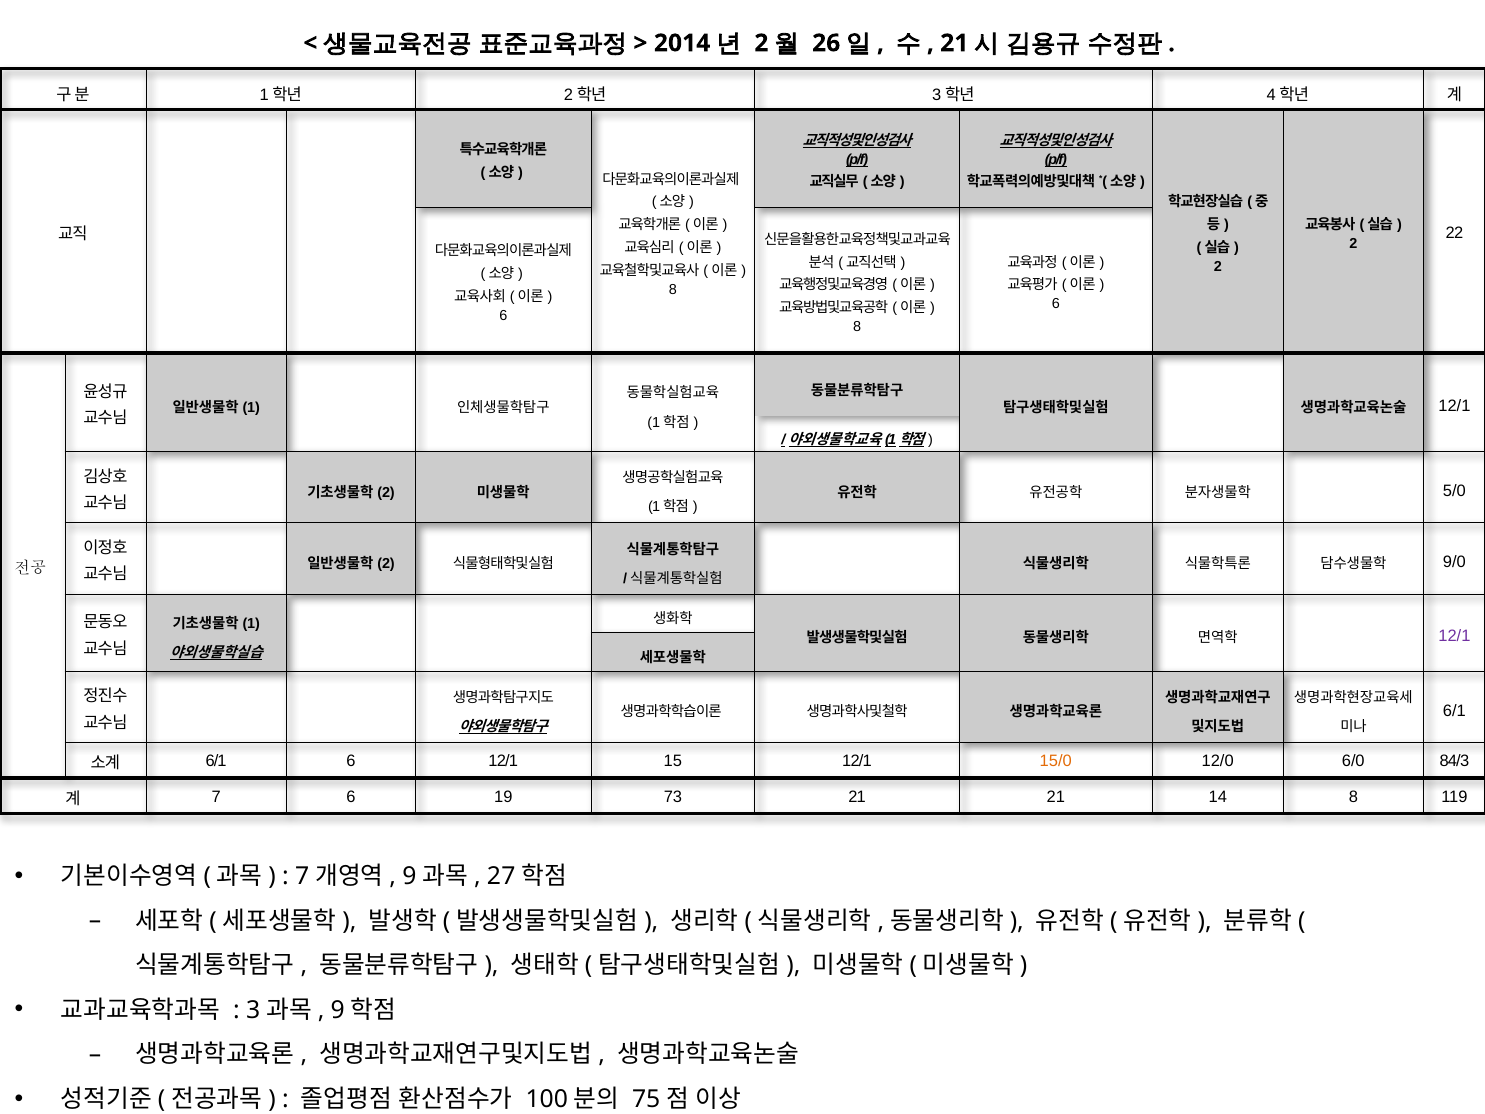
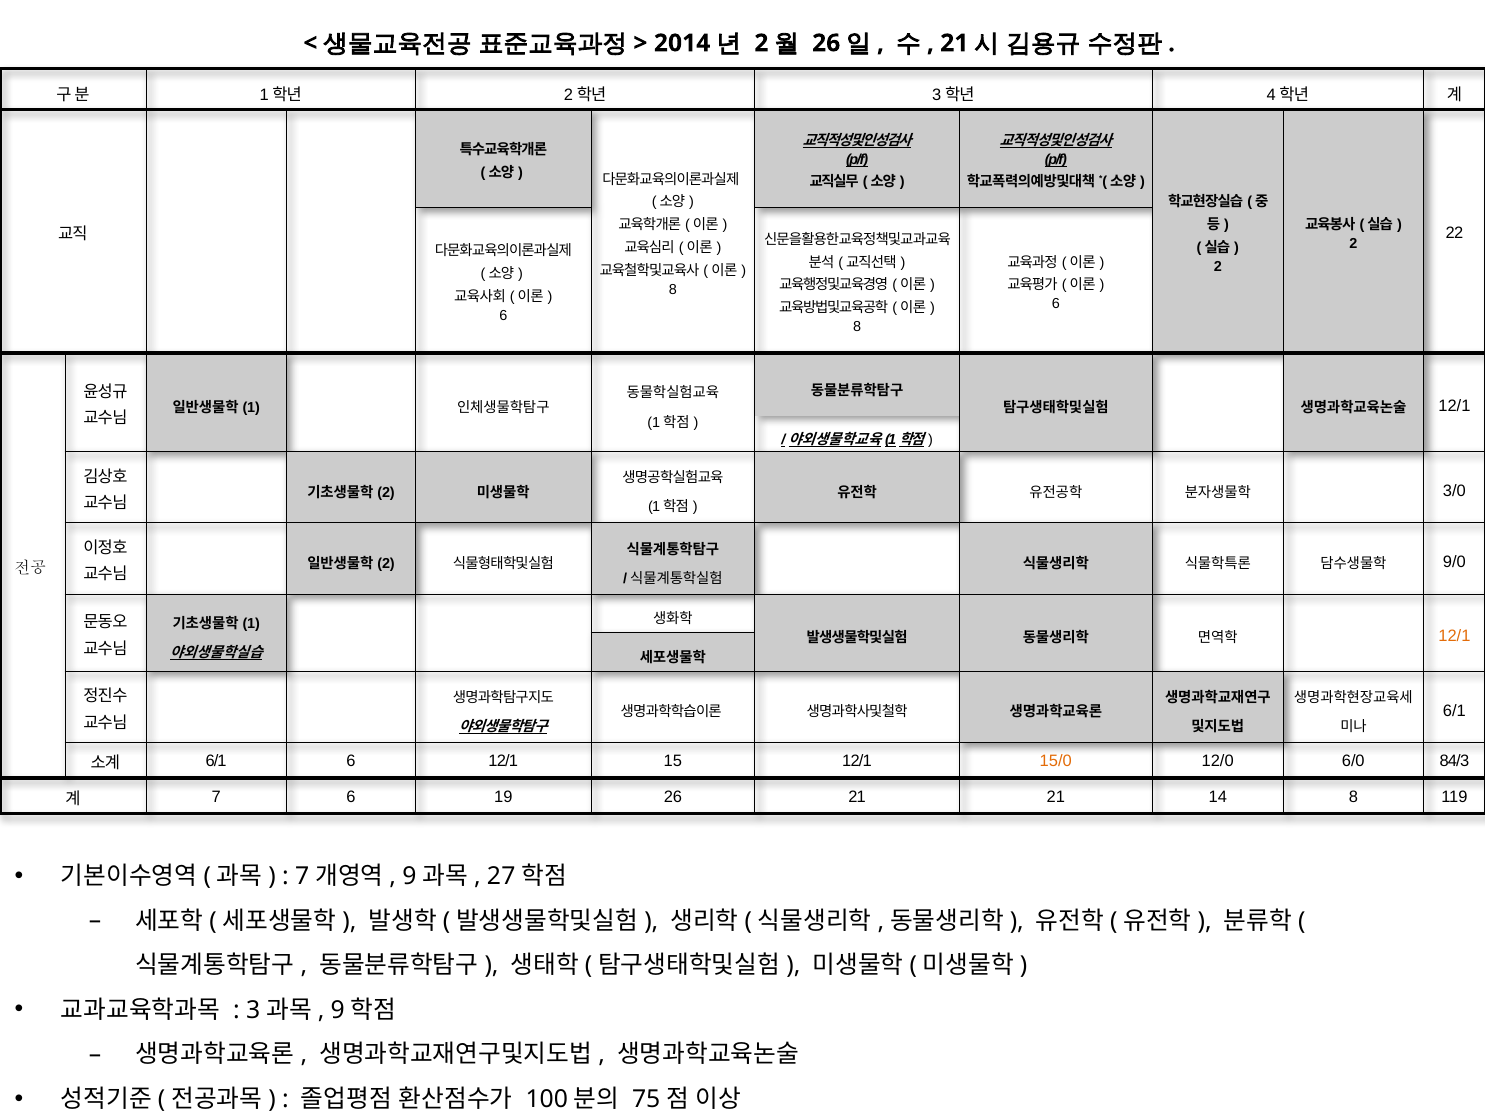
5/0: 5/0 -> 3/0
12/1 at (1454, 636) colour: purple -> orange
19 73: 73 -> 26
